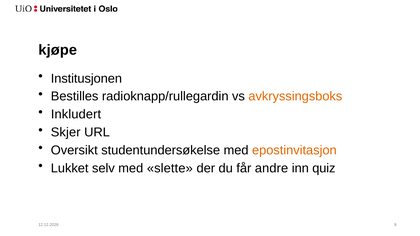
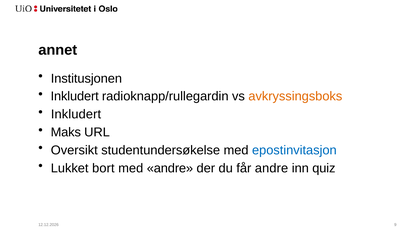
kjøpe: kjøpe -> annet
Bestilles at (75, 96): Bestilles -> Inkludert
Skjer: Skjer -> Maks
epostinvitasjon colour: orange -> blue
selv: selv -> bort
med slette: slette -> andre
